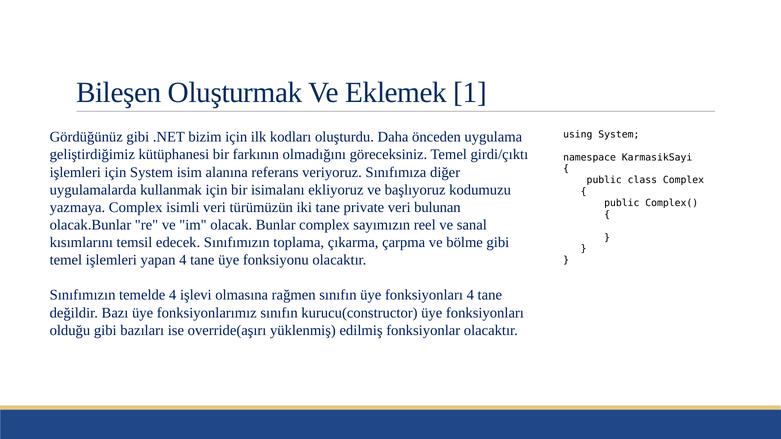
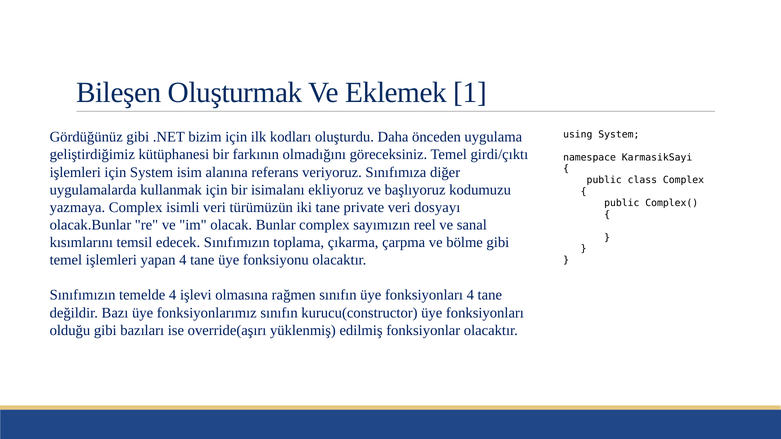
bulunan: bulunan -> dosyayı
